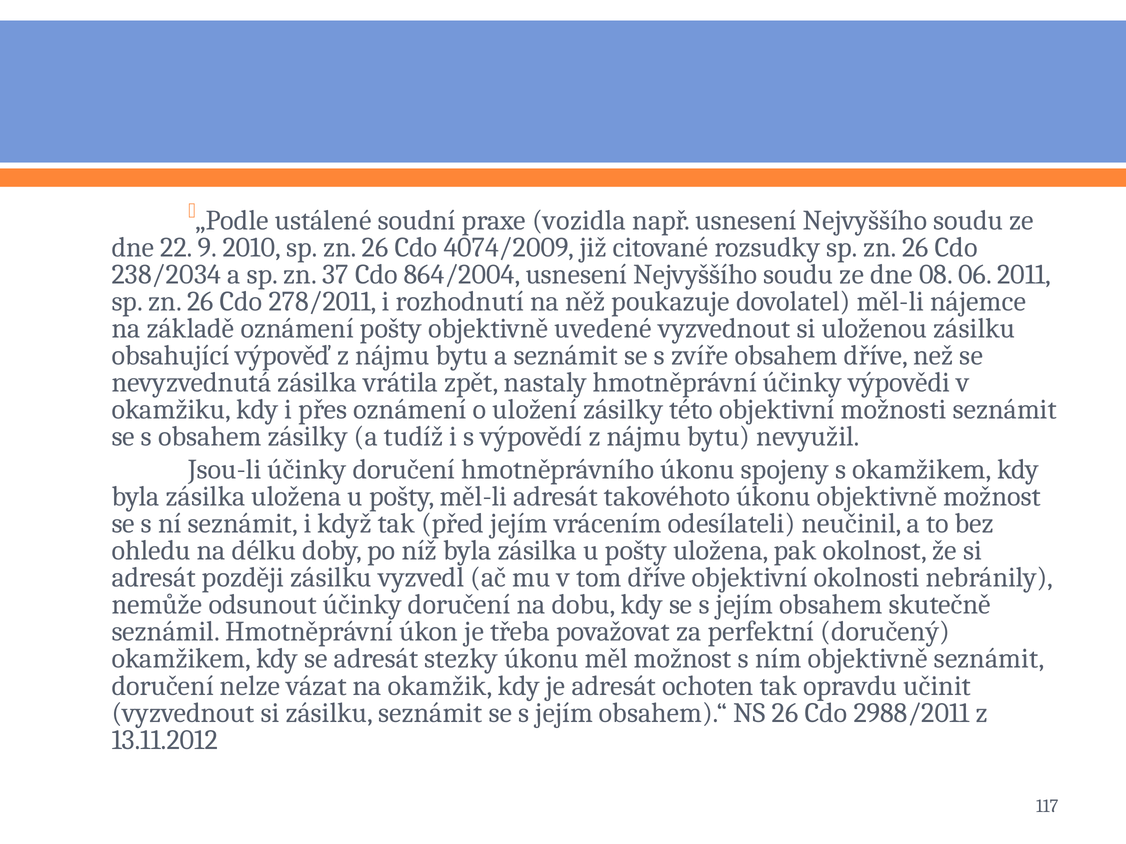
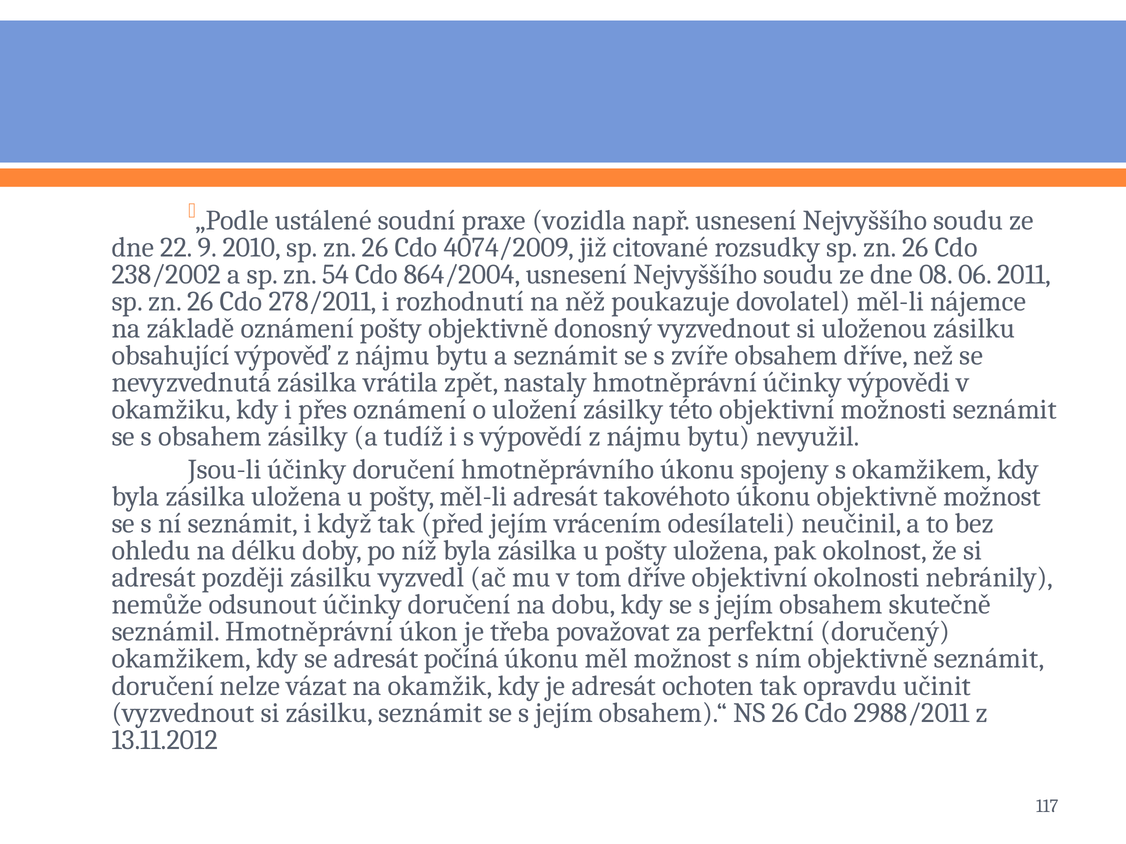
238/2034: 238/2034 -> 238/2002
37: 37 -> 54
uvedené: uvedené -> donosný
stezky: stezky -> počíná
